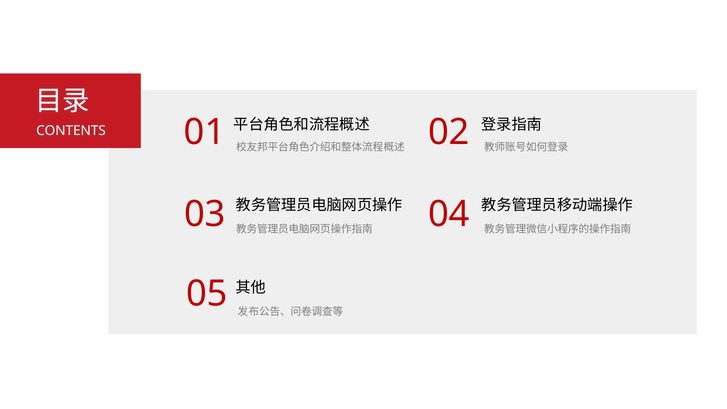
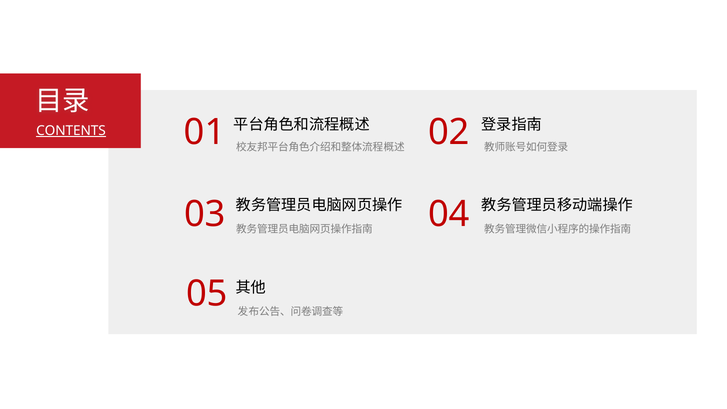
CONTENTS underline: none -> present
